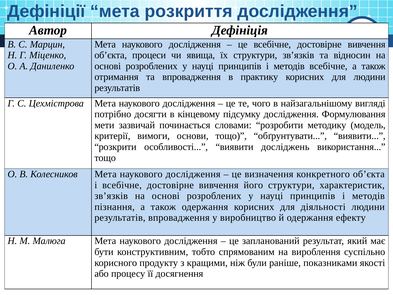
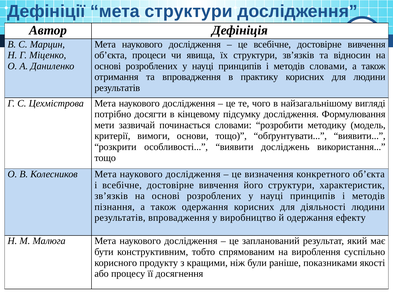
мета розкриття: розкриття -> структури
методів всебічне: всебічне -> словами
